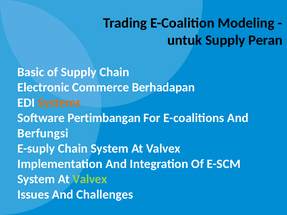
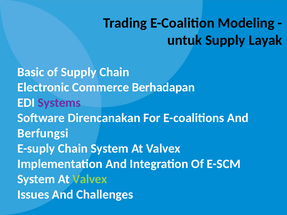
Peran: Peran -> Layak
Systems colour: orange -> purple
Pertimbangan: Pertimbangan -> Direncanakan
